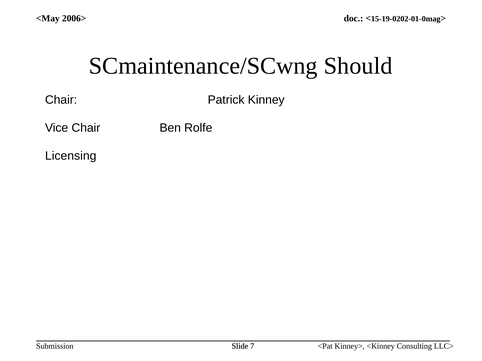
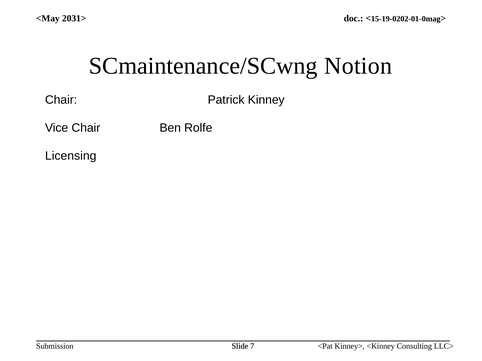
2006>: 2006> -> 2031>
Should: Should -> Notion
